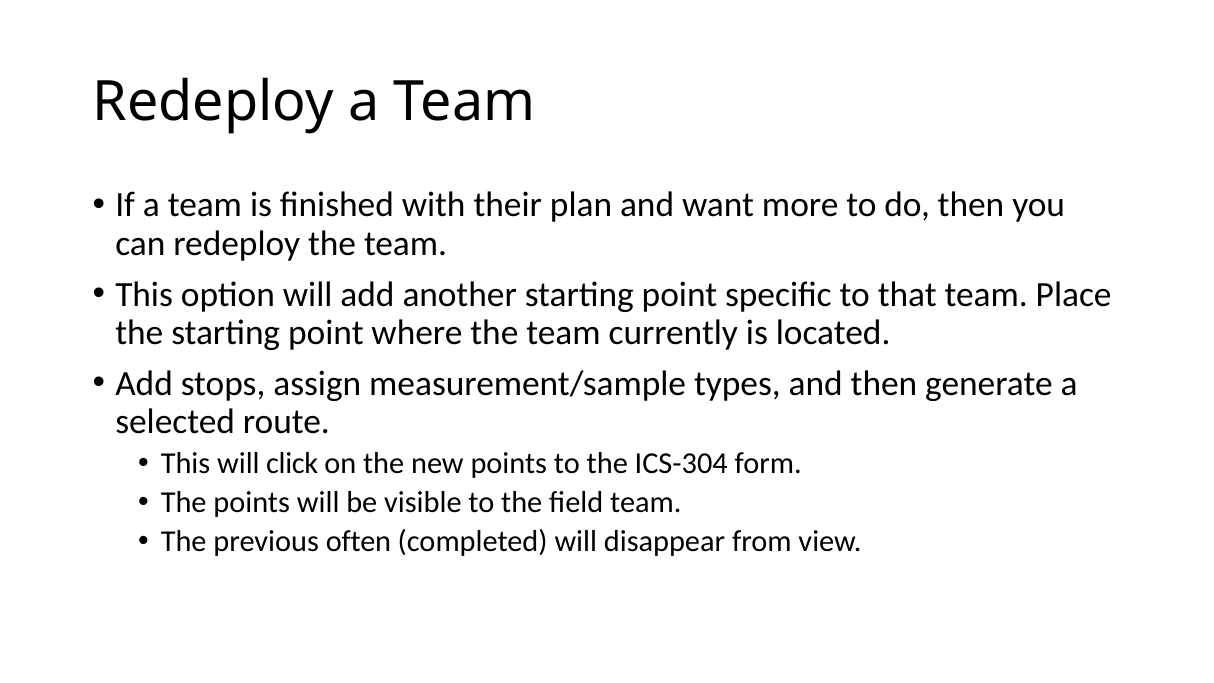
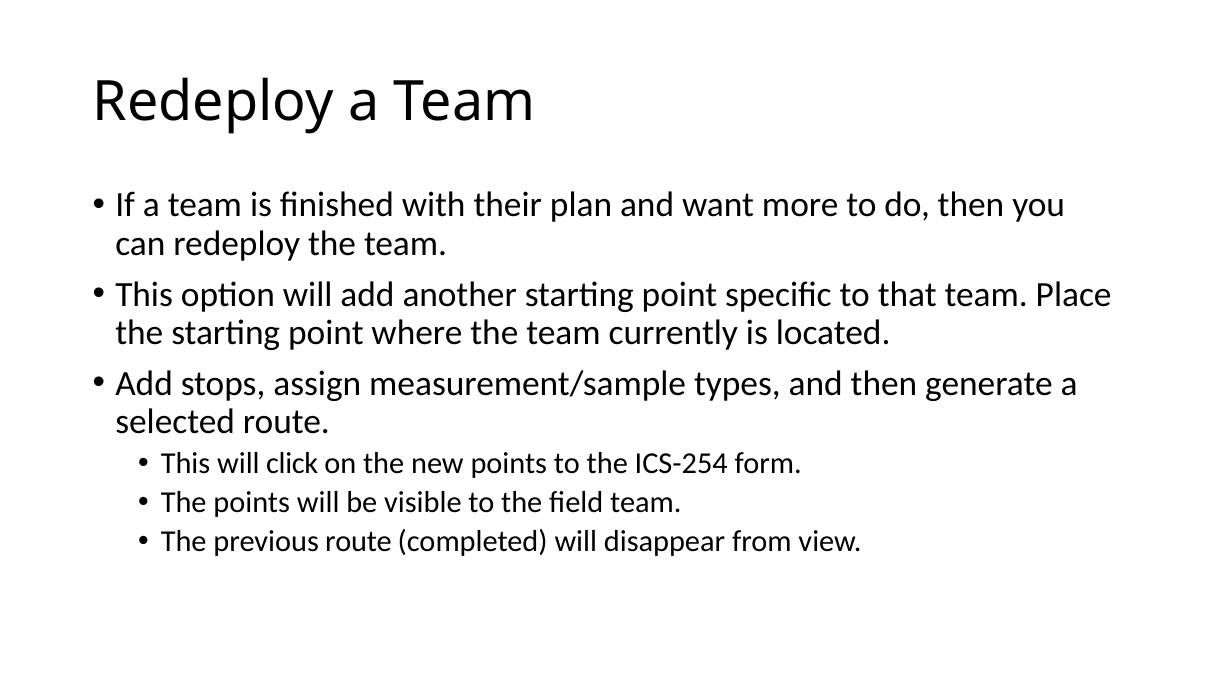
ICS-304: ICS-304 -> ICS-254
previous often: often -> route
